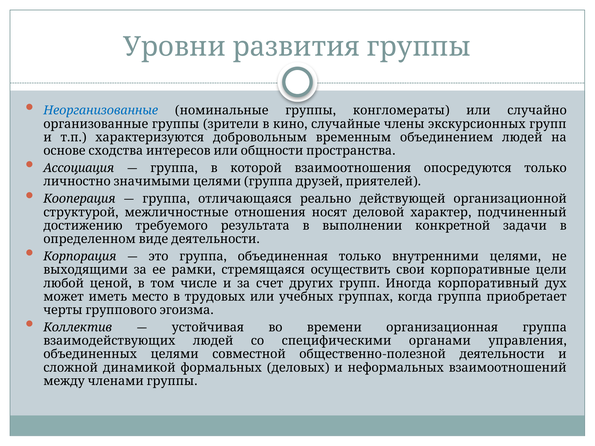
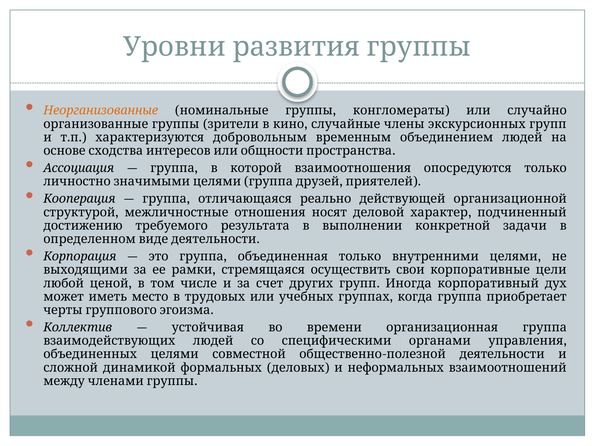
Неорганизованные colour: blue -> orange
